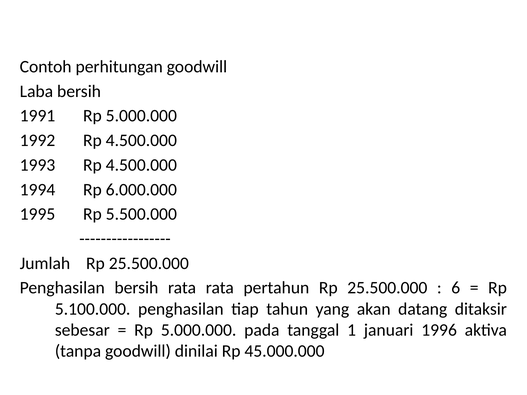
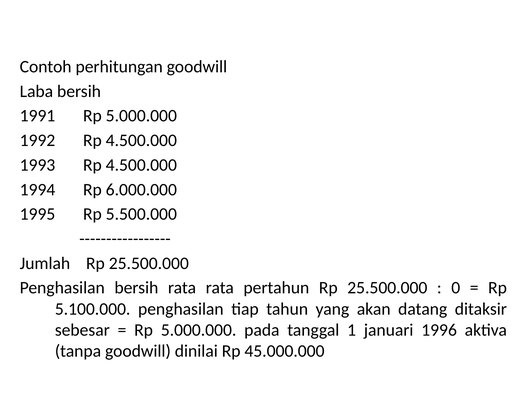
6: 6 -> 0
